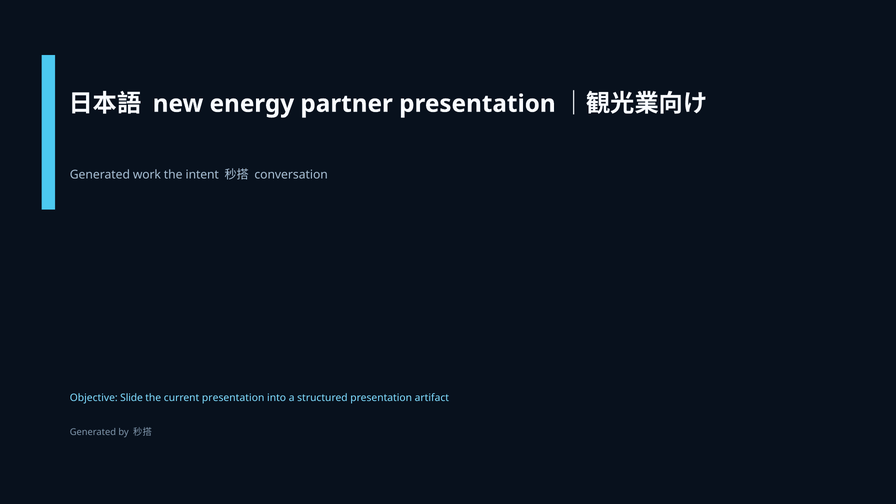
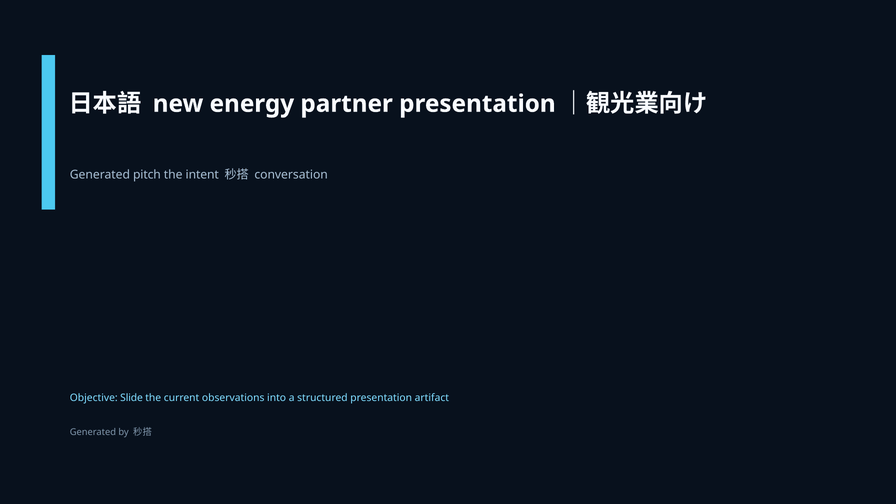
work: work -> pitch
current presentation: presentation -> observations
